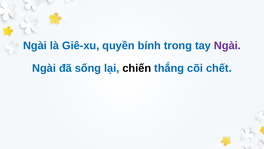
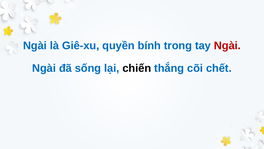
Ngài at (227, 46) colour: purple -> red
